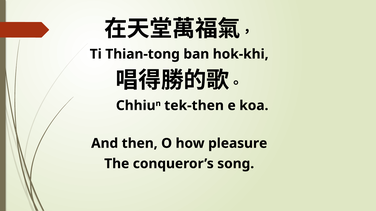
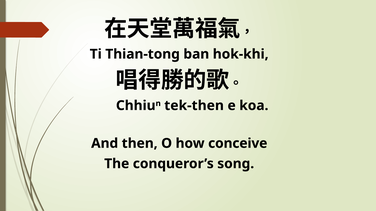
pleasure: pleasure -> conceive
